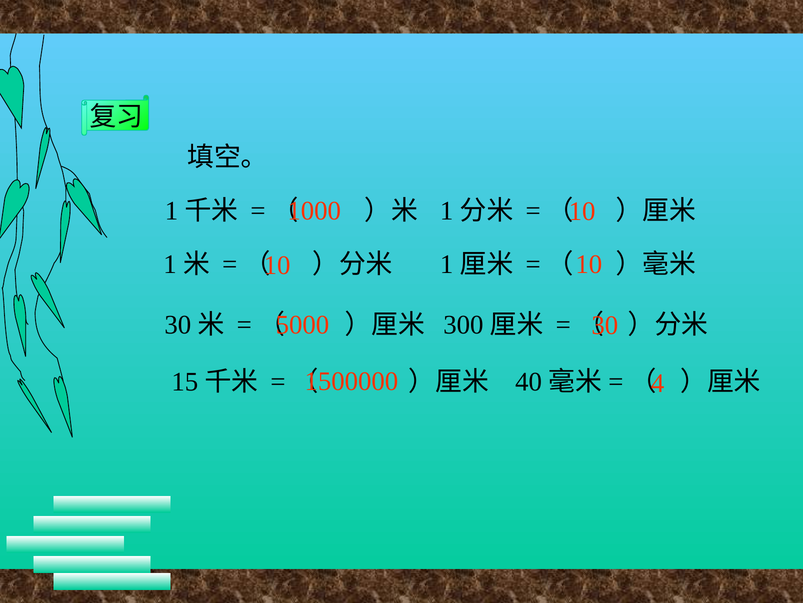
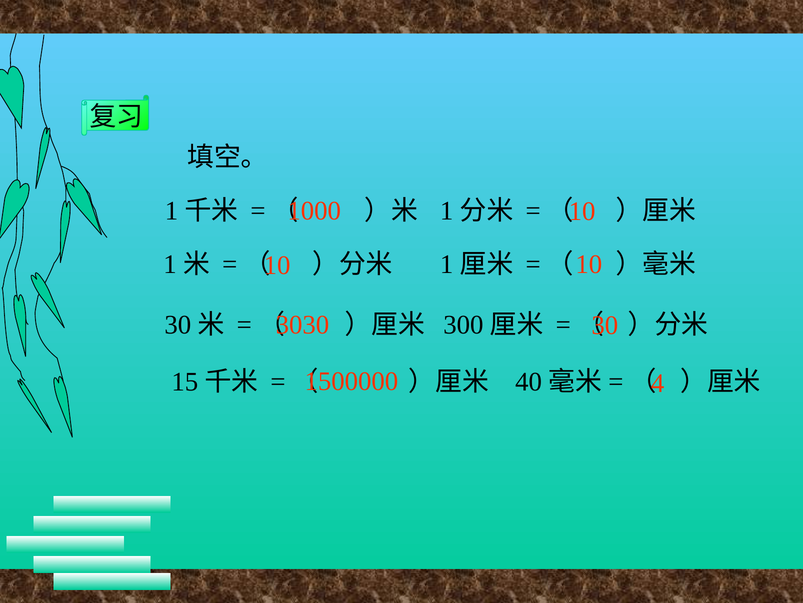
5000: 5000 -> 3030
